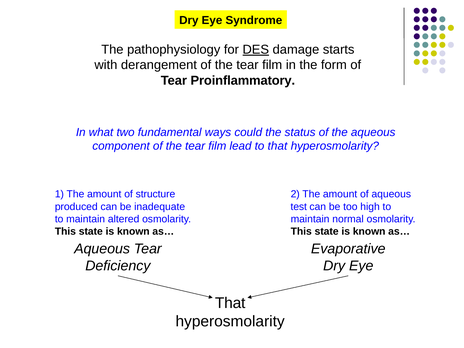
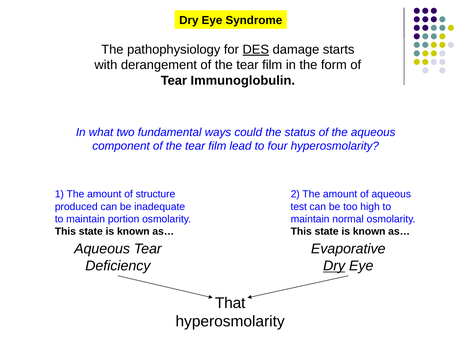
Proinflammatory: Proinflammatory -> Immunoglobulin
to that: that -> four
altered: altered -> portion
Dry at (334, 266) underline: none -> present
